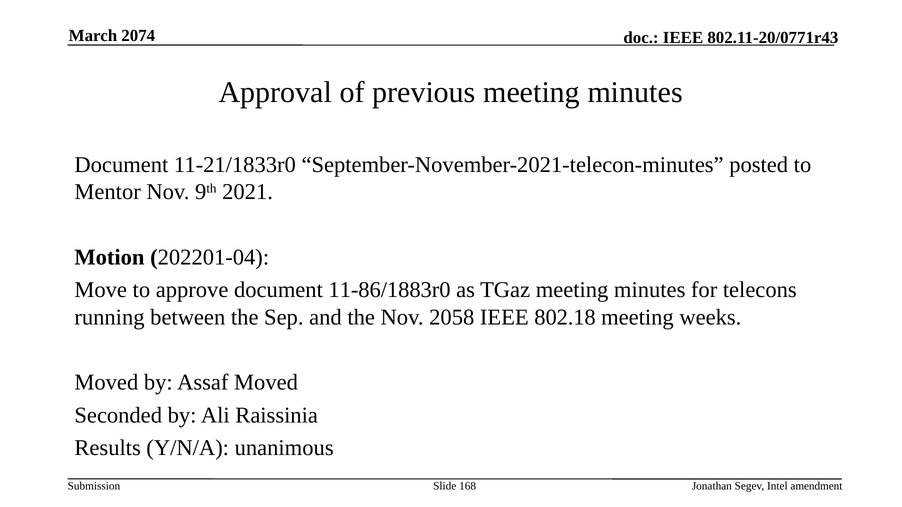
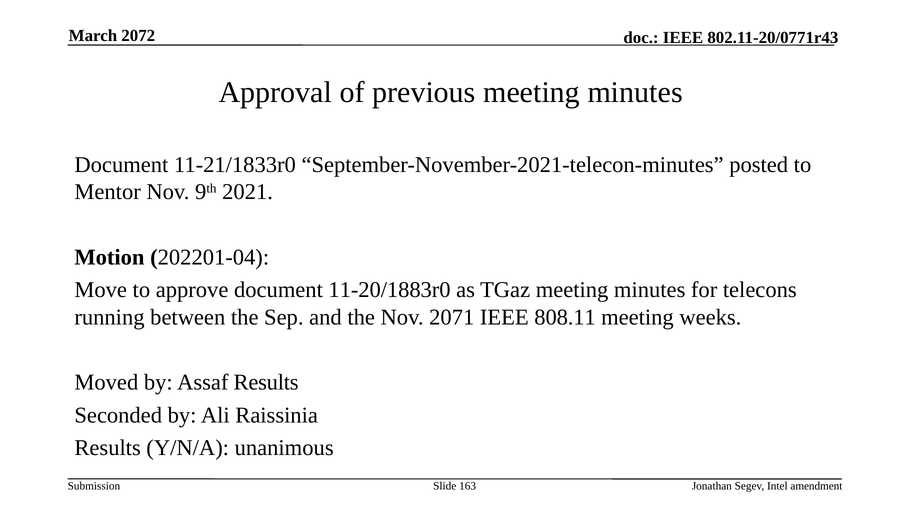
2074: 2074 -> 2072
11-86/1883r0: 11-86/1883r0 -> 11-20/1883r0
2058: 2058 -> 2071
802.18: 802.18 -> 808.11
Assaf Moved: Moved -> Results
168: 168 -> 163
